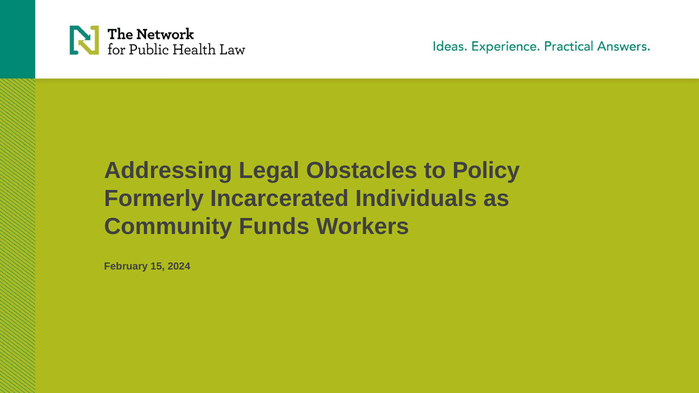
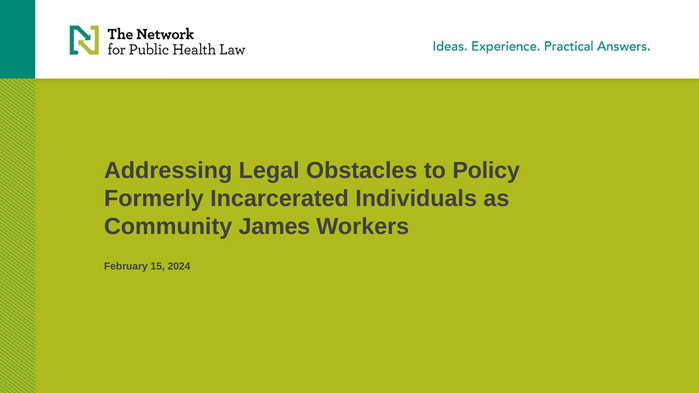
Funds: Funds -> James
